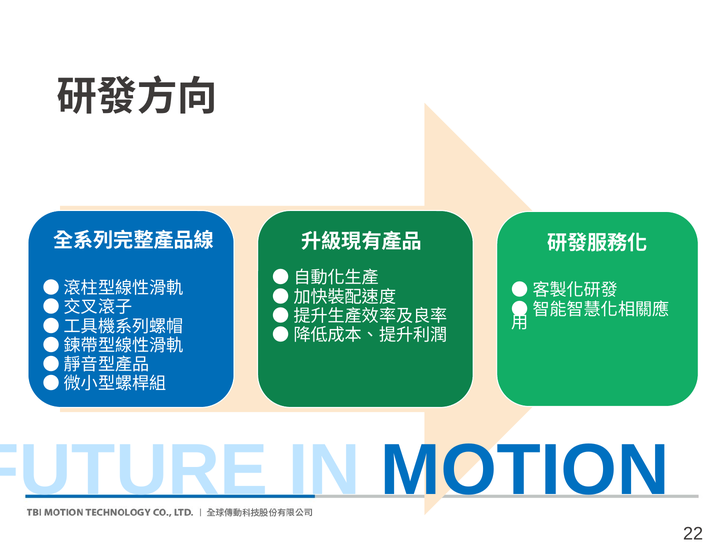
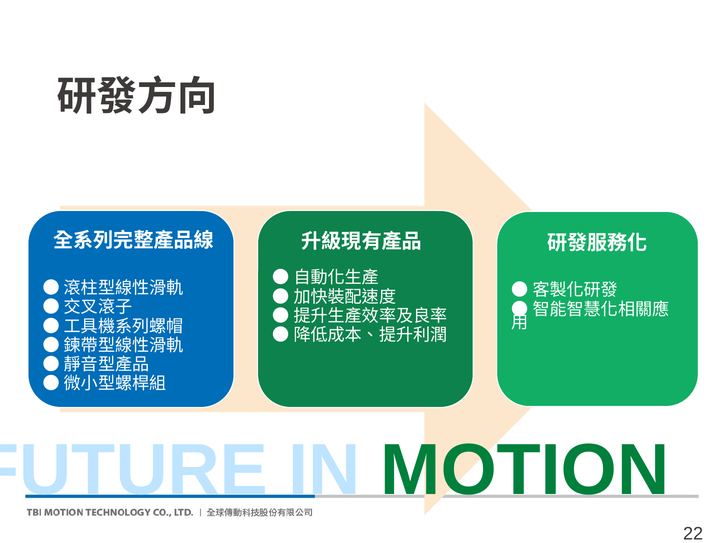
MOTION colour: blue -> green
